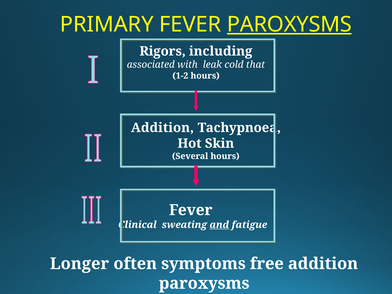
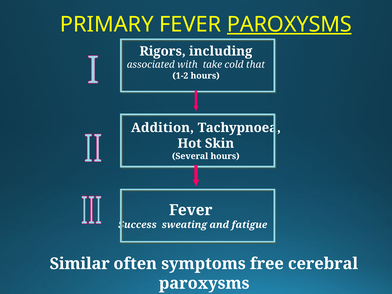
leak: leak -> take
Clinical: Clinical -> Success
and underline: present -> none
Longer: Longer -> Similar
free addition: addition -> cerebral
